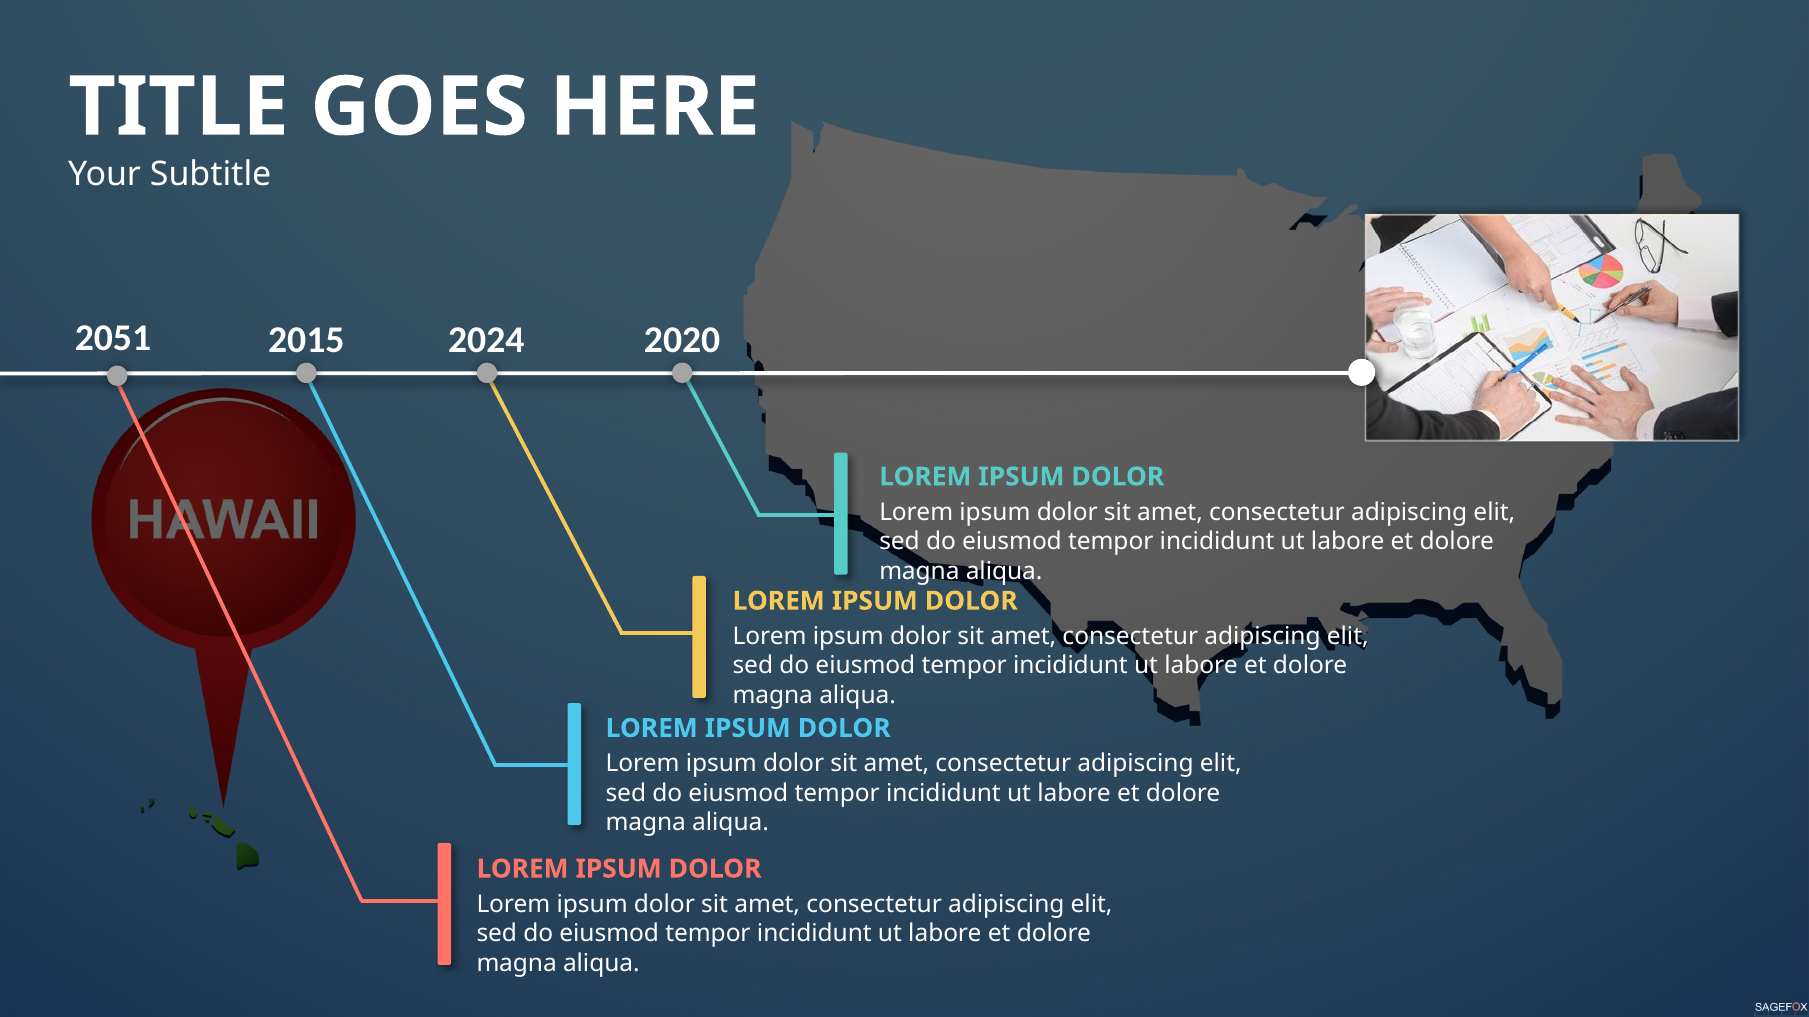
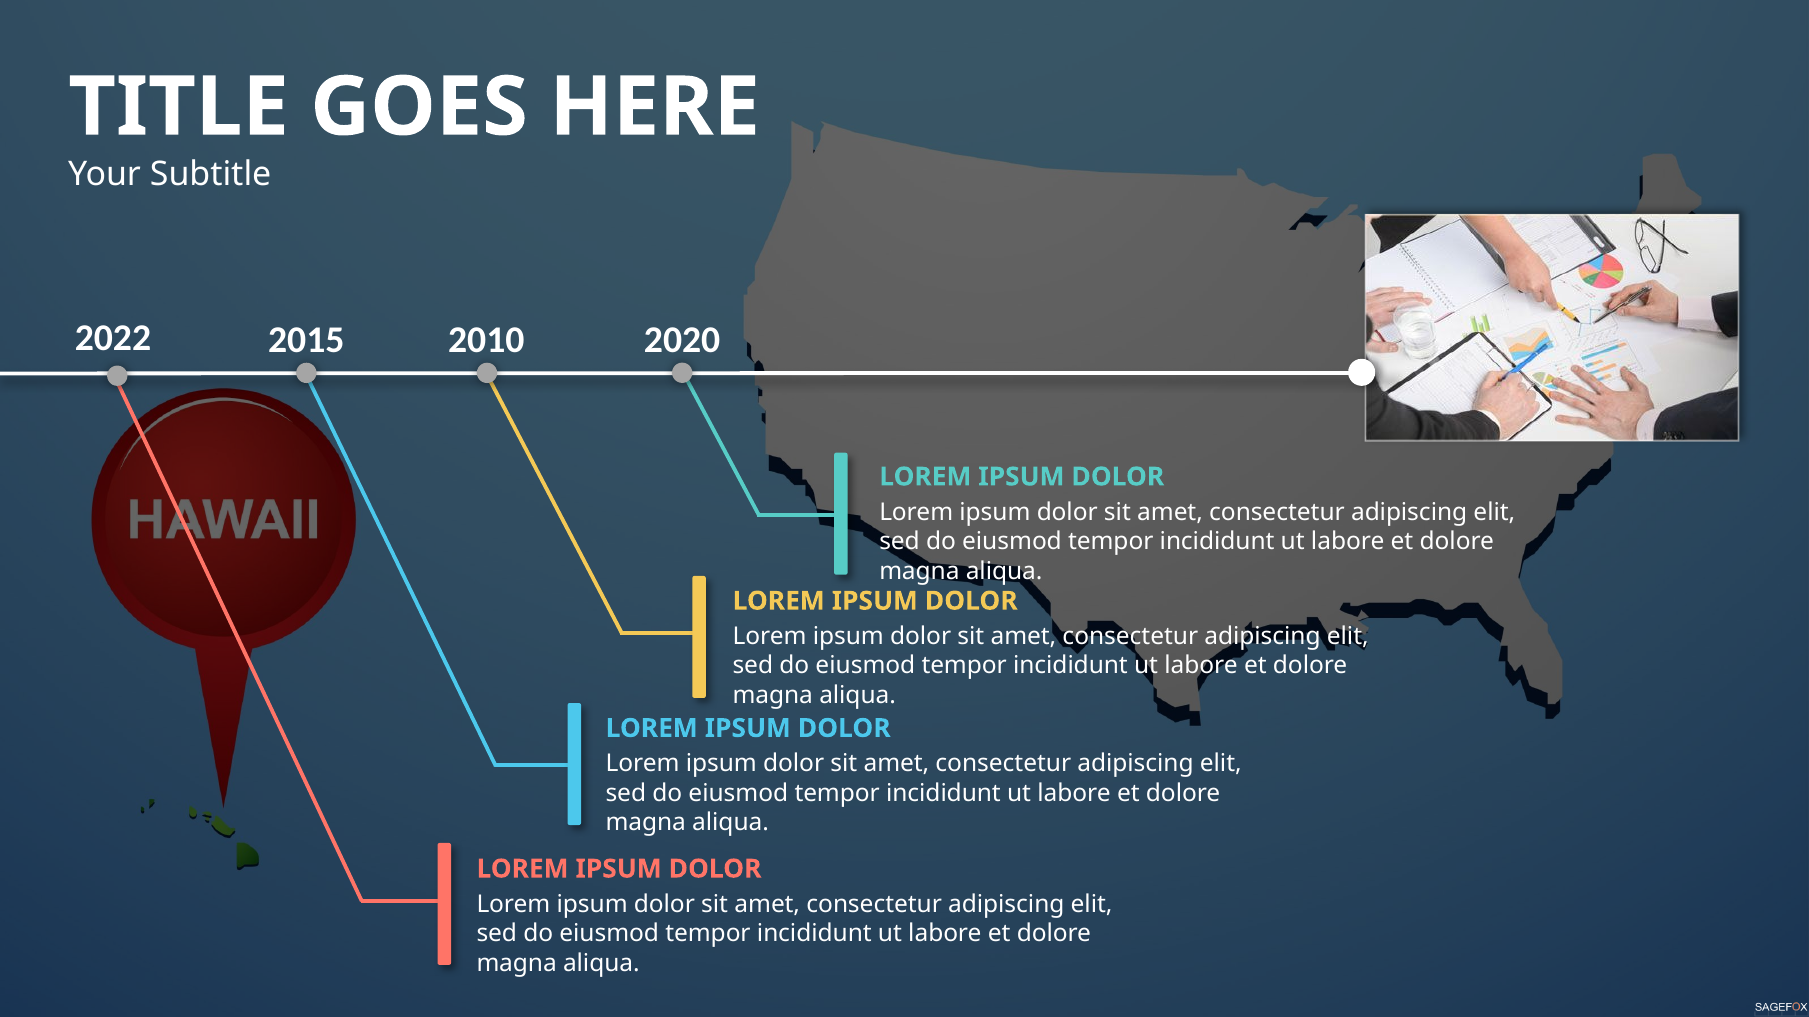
2051: 2051 -> 2022
2024: 2024 -> 2010
